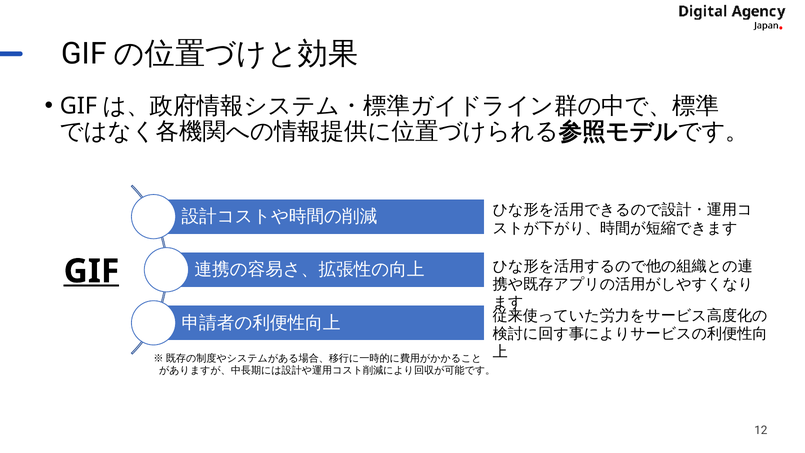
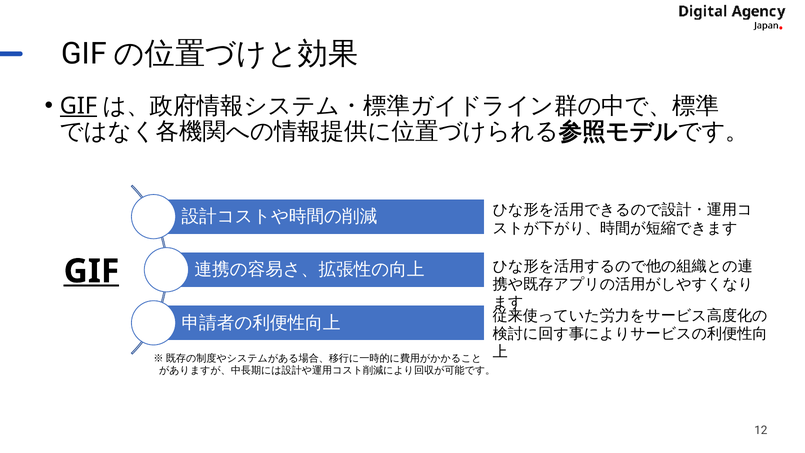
GIF at (78, 106) underline: none -> present
